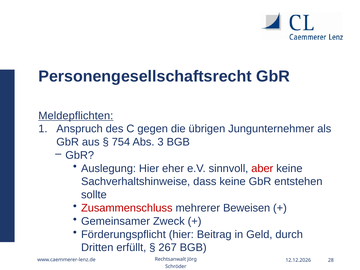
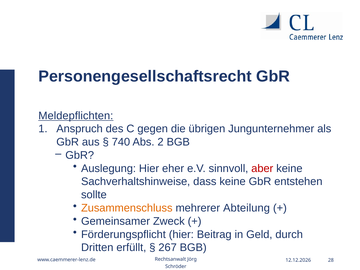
754: 754 -> 740
3: 3 -> 2
Zusammenschluss colour: red -> orange
Beweisen: Beweisen -> Abteilung
